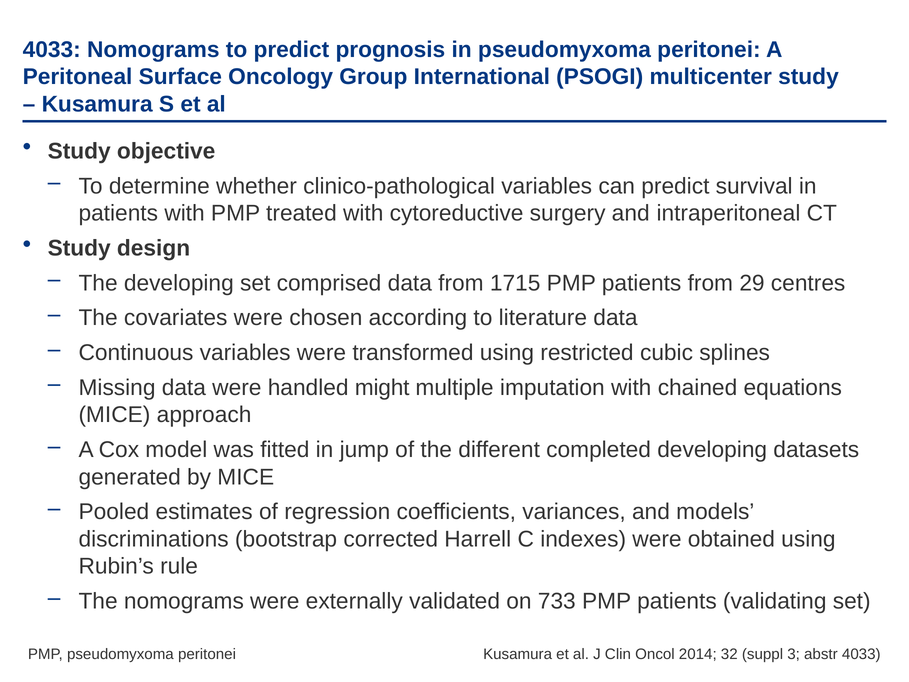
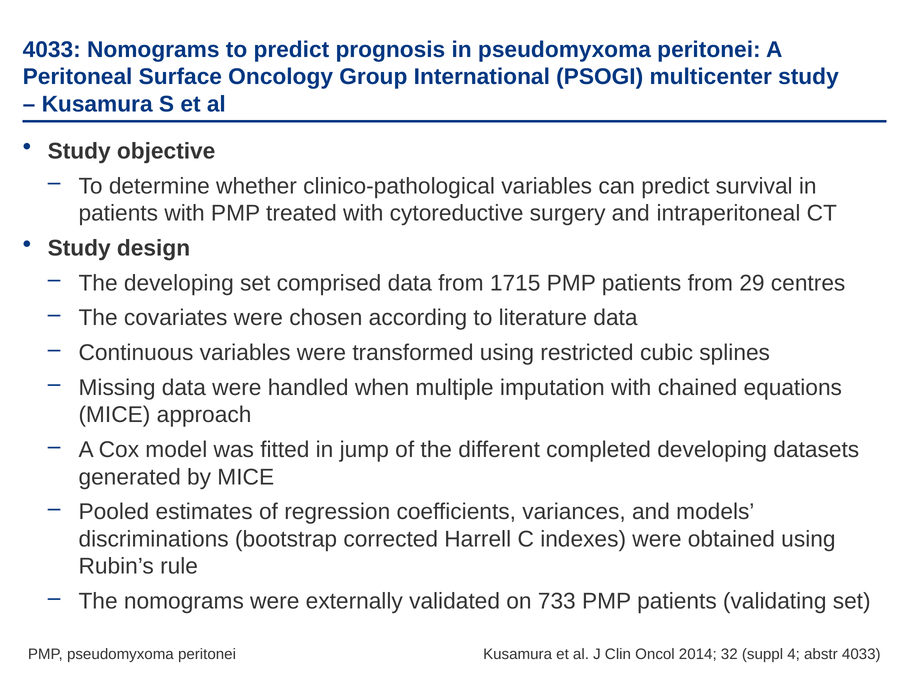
might: might -> when
3: 3 -> 4
